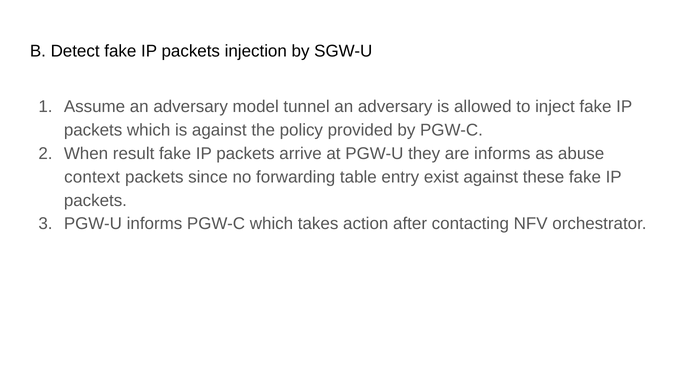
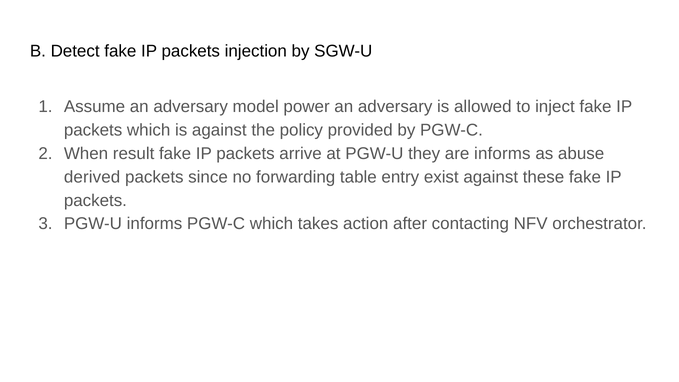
tunnel: tunnel -> power
context: context -> derived
